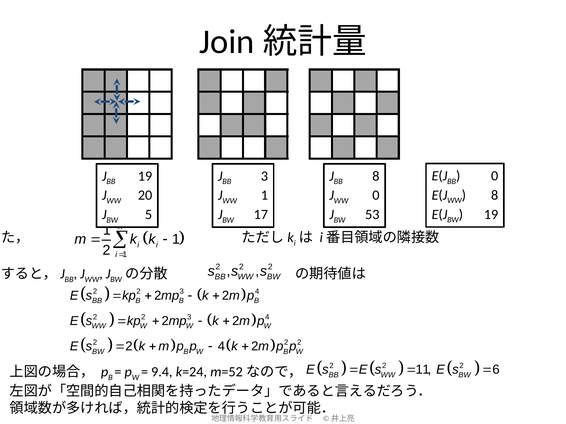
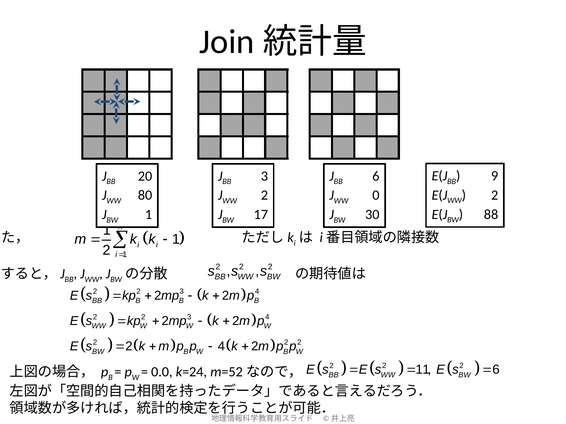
0 at (495, 176): 0 -> 9
19 at (145, 176): 19 -> 20
8 at (376, 176): 8 -> 6
8 at (495, 195): 8 -> 2
20: 20 -> 80
1 at (264, 196): 1 -> 2
19 at (491, 215): 19 -> 88
5 at (149, 215): 5 -> 1
53: 53 -> 30
9.4: 9.4 -> 0.0
